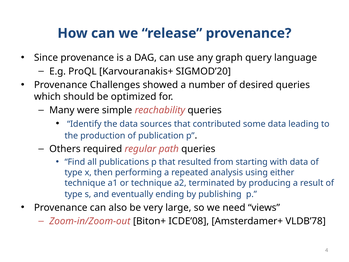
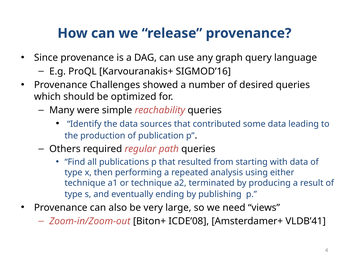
SIGMOD’20: SIGMOD’20 -> SIGMOD’16
VLDB’78: VLDB’78 -> VLDB’41
